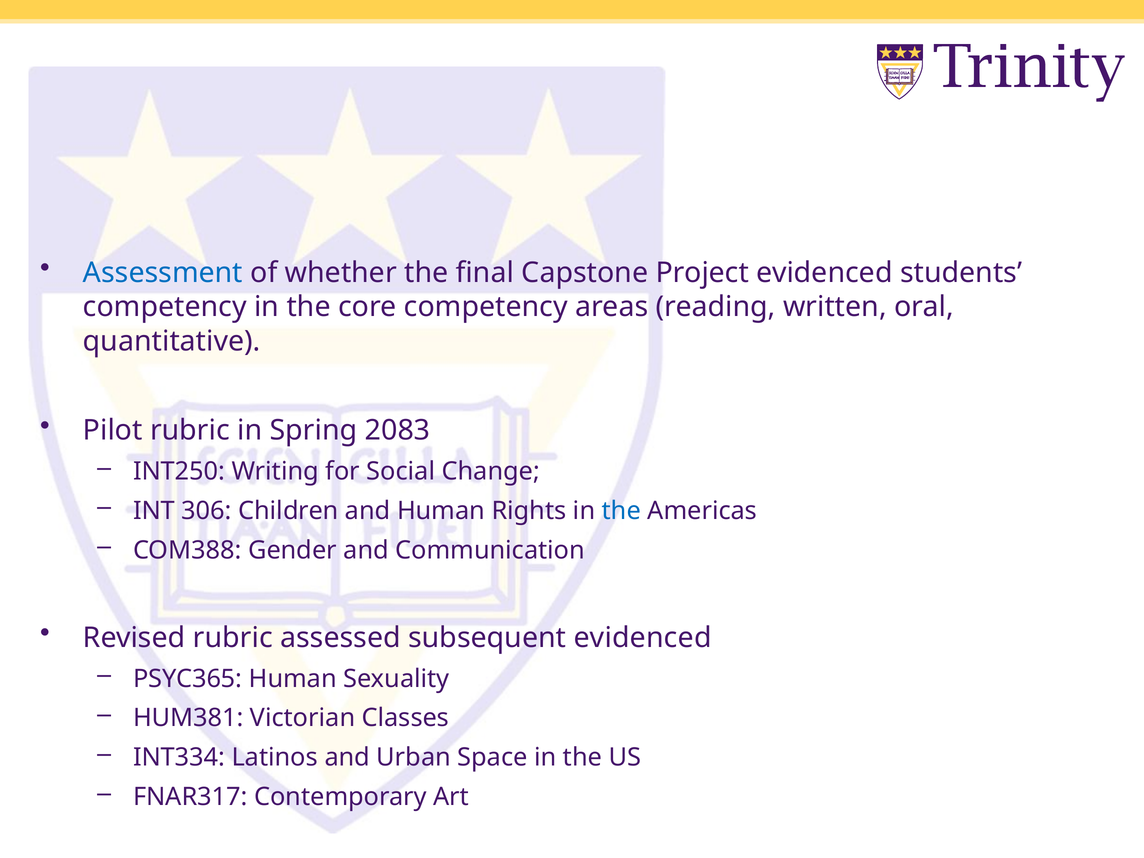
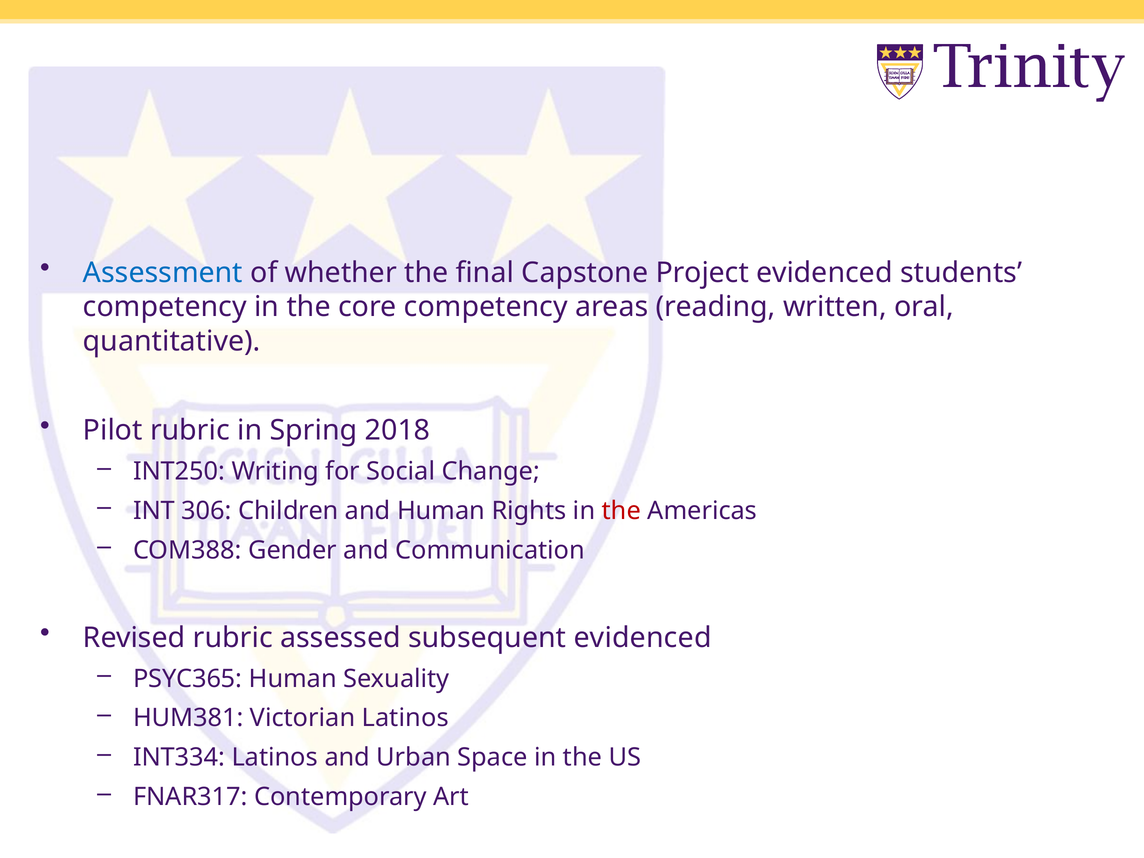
2083: 2083 -> 2018
the at (621, 511) colour: blue -> red
Victorian Classes: Classes -> Latinos
